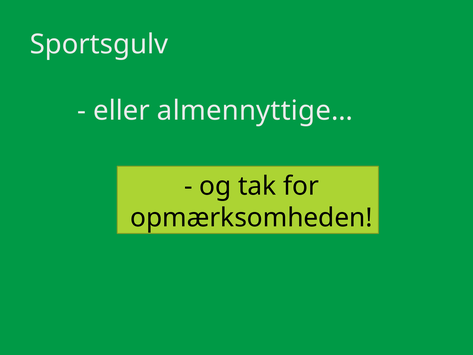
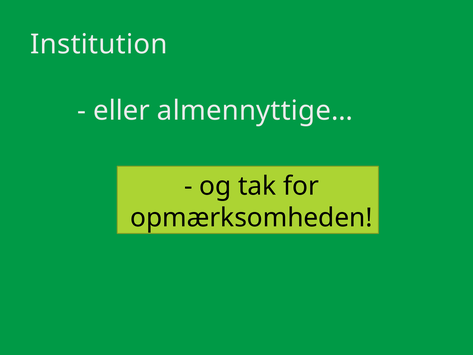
Sportsgulv: Sportsgulv -> Institution
